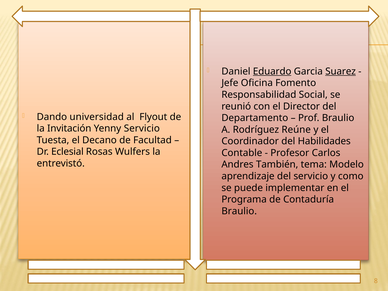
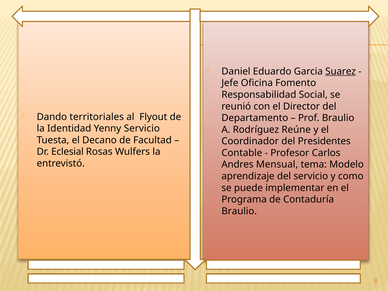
Eduardo underline: present -> none
universidad: universidad -> territoriales
Invitación: Invitación -> Identidad
Habilidades: Habilidades -> Presidentes
También: También -> Mensual
